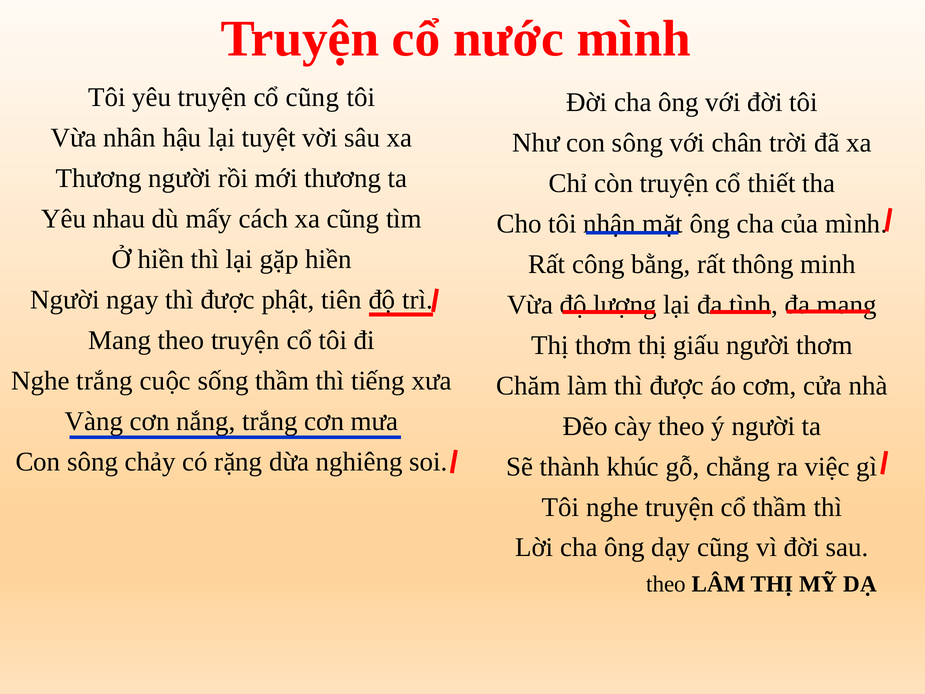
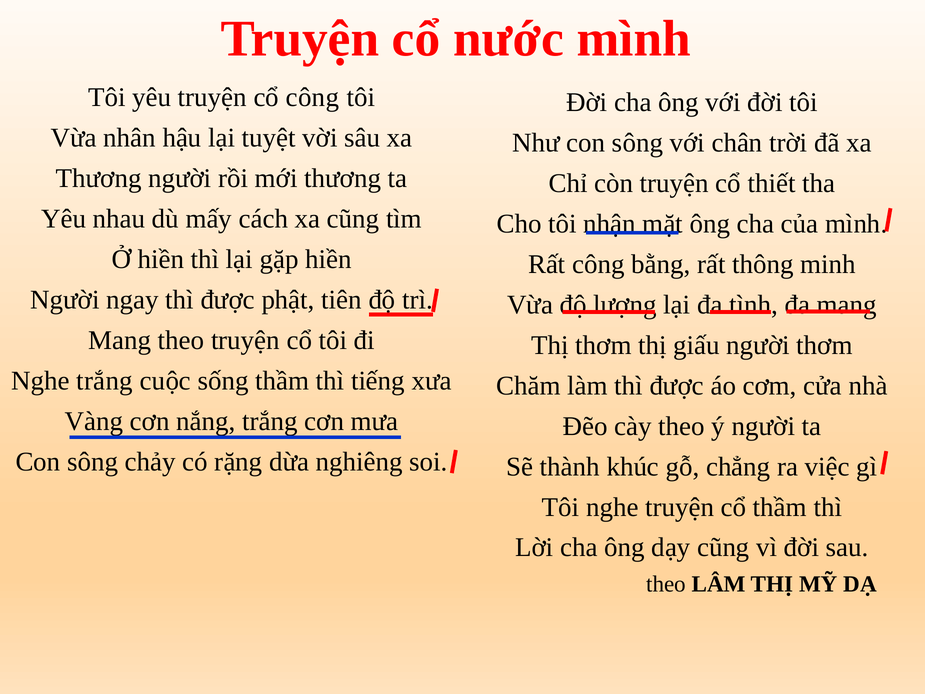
cổ cũng: cũng -> công
